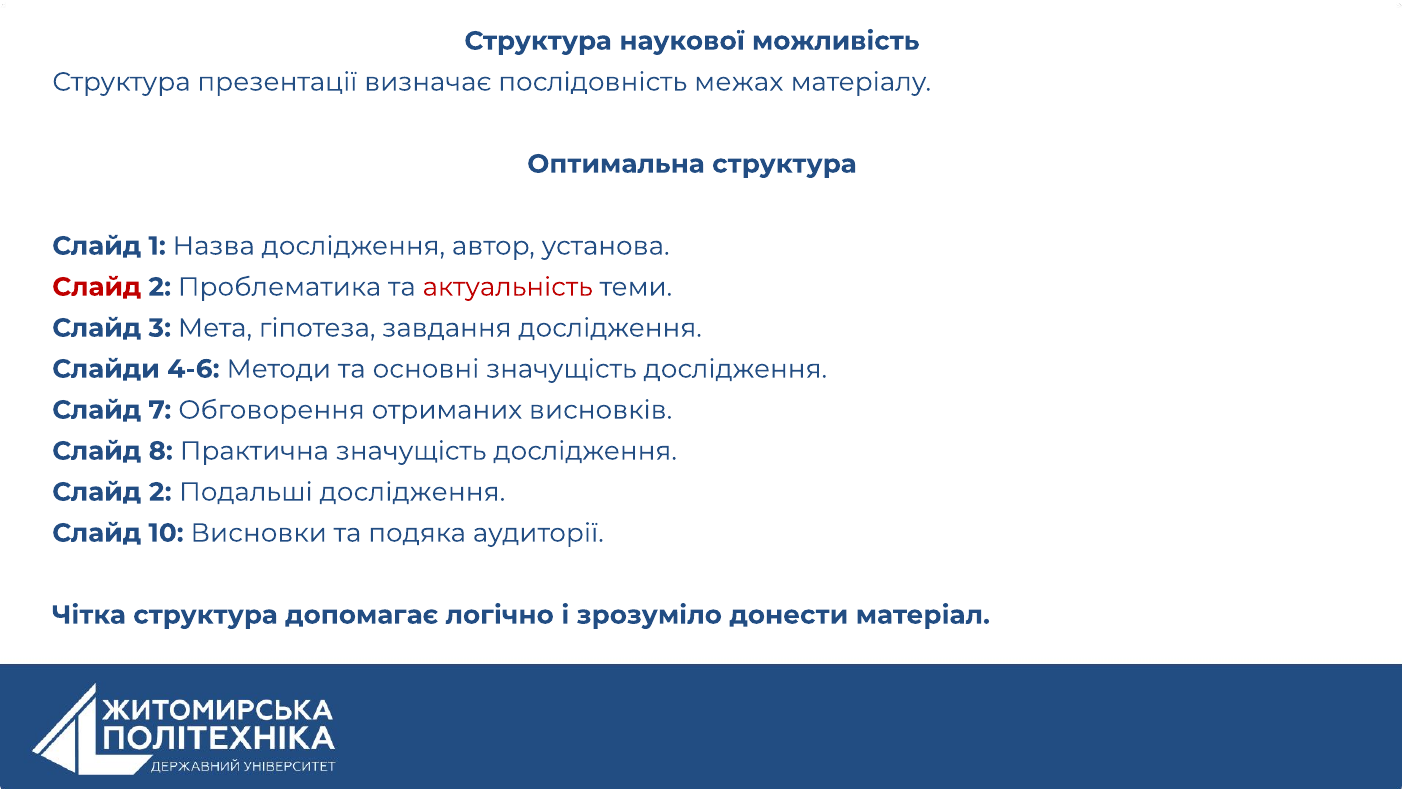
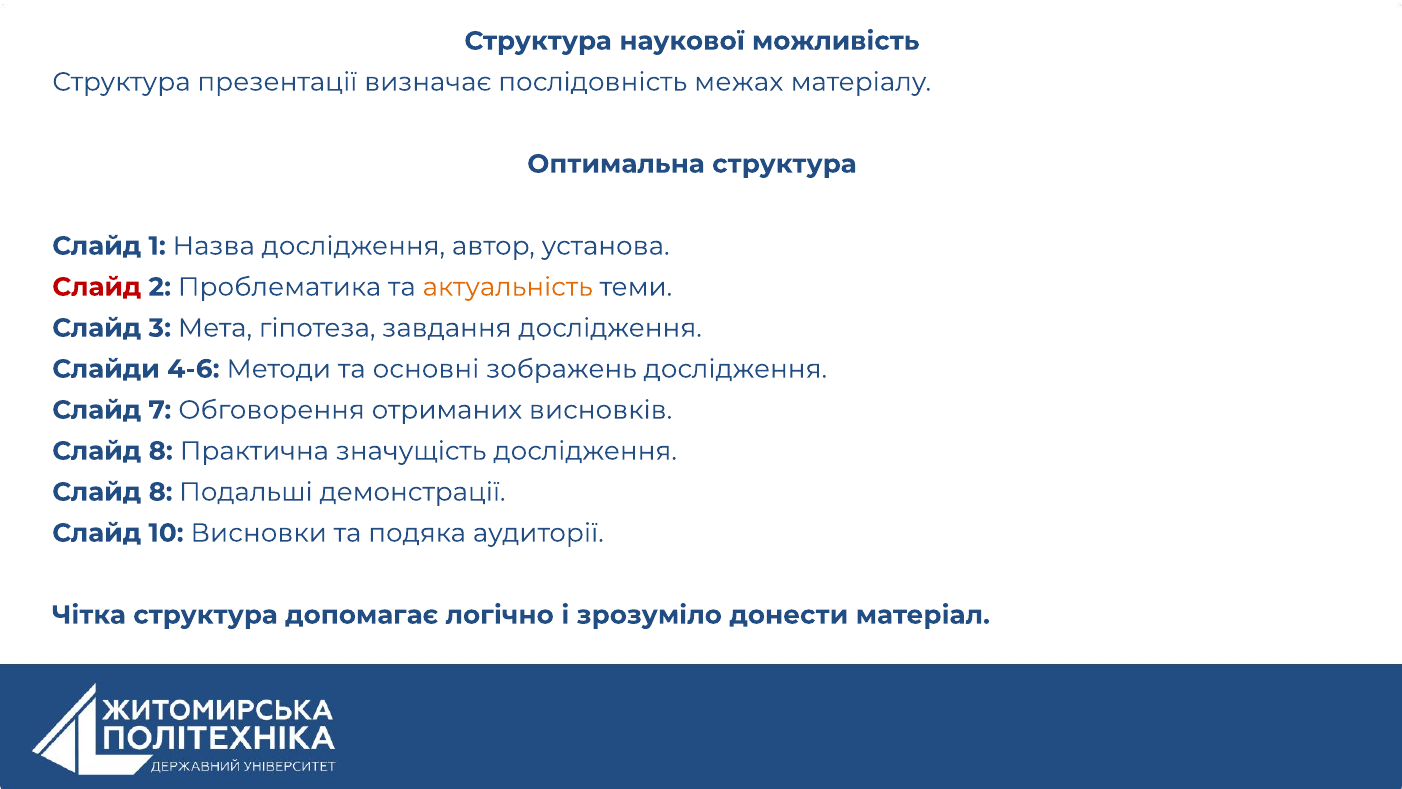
актуальність colour: red -> orange
основні значущість: значущість -> зображень
2 at (160, 492): 2 -> 8
Подальші дослідження: дослідження -> демонстрації
